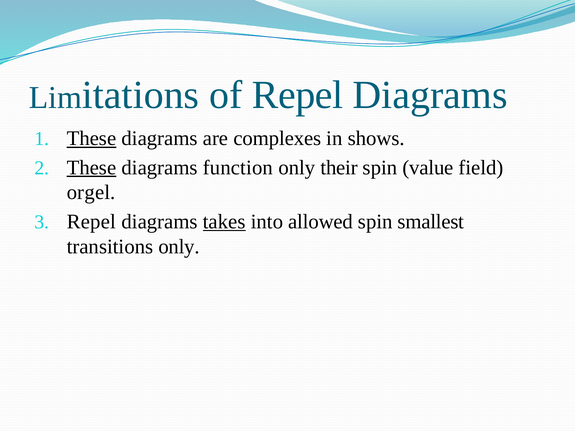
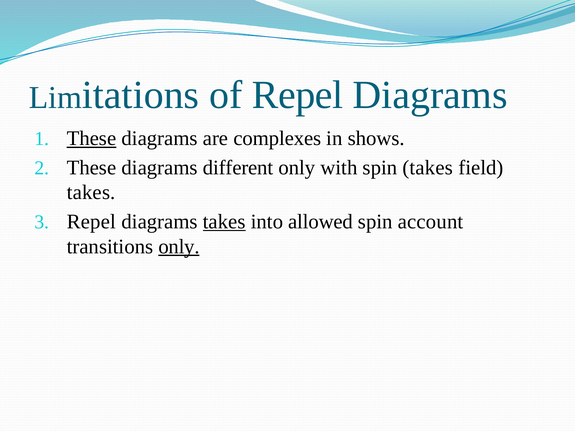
These at (92, 168) underline: present -> none
function: function -> different
their: their -> with
spin value: value -> takes
orgel at (91, 193): orgel -> takes
smallest: smallest -> account
only at (179, 247) underline: none -> present
